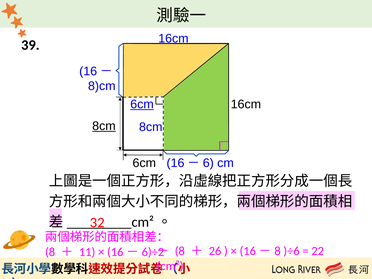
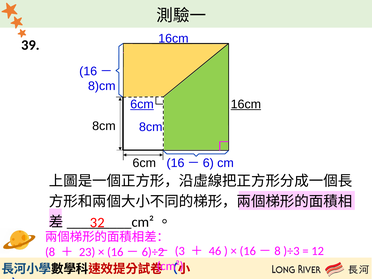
16cm at (246, 104) underline: none -> present
8cm at (104, 126) underline: present -> none
8 at (180, 251): 8 -> 3
26: 26 -> 46
)÷6: )÷6 -> )÷3
22: 22 -> 12
11: 11 -> 23
